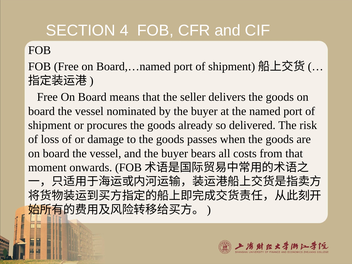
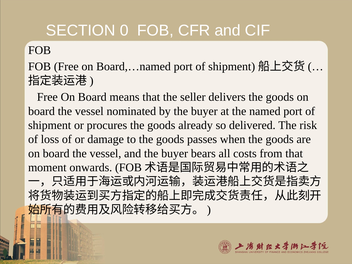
4: 4 -> 0
